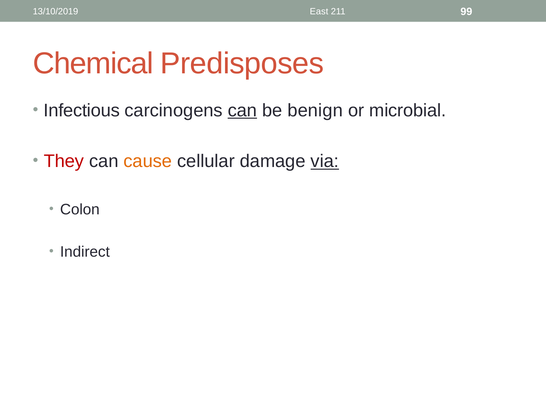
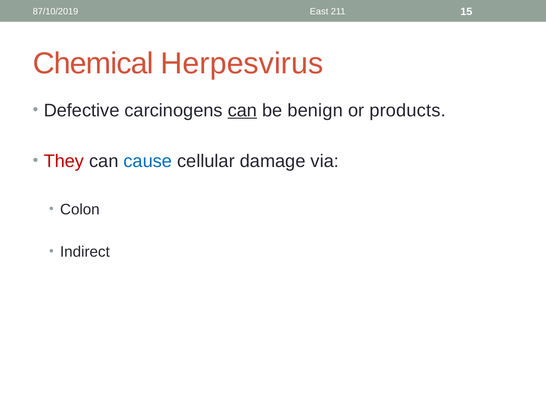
13/10/2019: 13/10/2019 -> 87/10/2019
99: 99 -> 15
Predisposes: Predisposes -> Herpesvirus
Infectious: Infectious -> Defective
microbial: microbial -> products
cause colour: orange -> blue
via underline: present -> none
